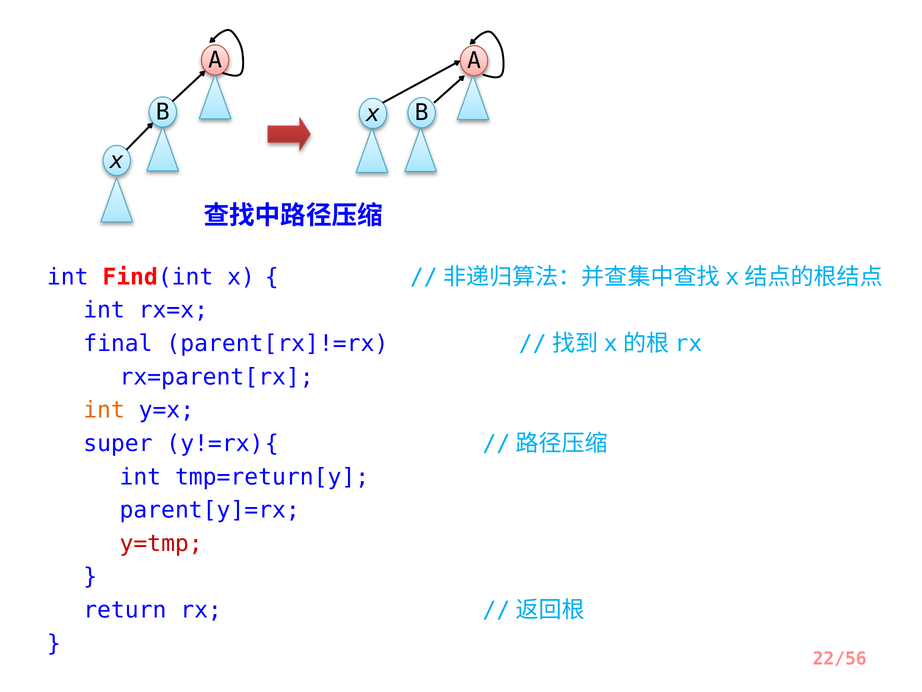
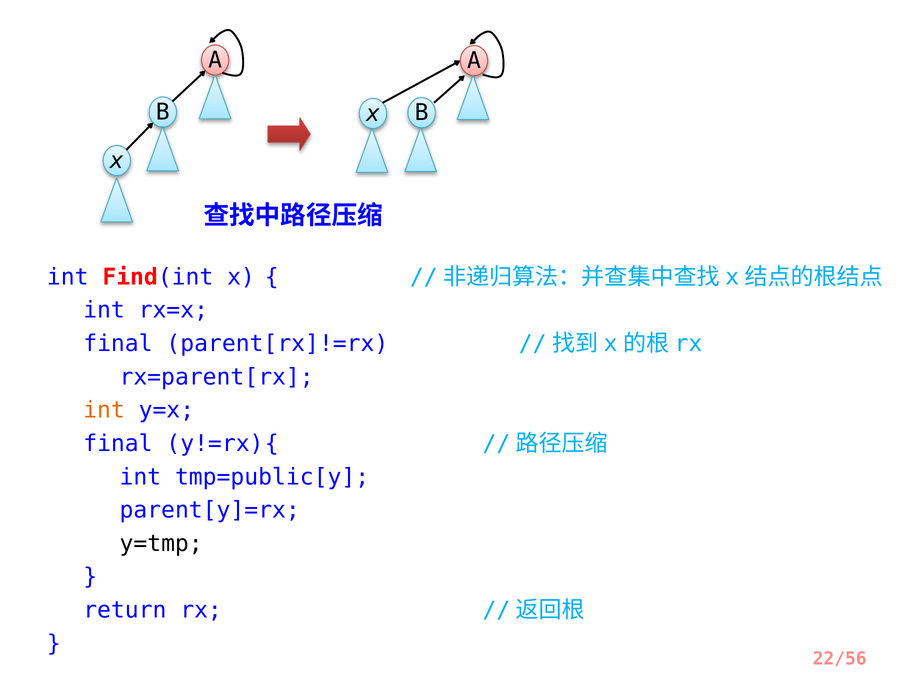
super at (118, 443): super -> final
tmp=return[y: tmp=return[y -> tmp=public[y
y=tmp colour: red -> black
